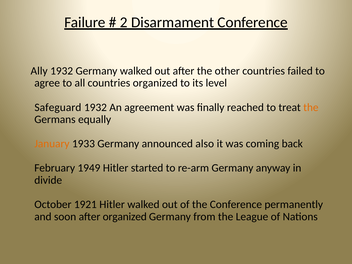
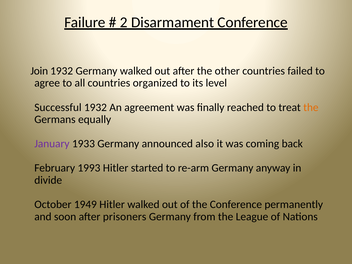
Ally: Ally -> Join
Safeguard: Safeguard -> Successful
January colour: orange -> purple
1949: 1949 -> 1993
1921: 1921 -> 1949
after organized: organized -> prisoners
